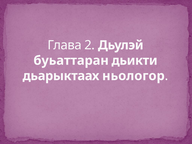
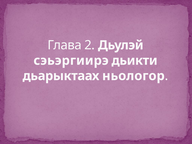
буьаттаран: буьаттаран -> сэьэргиирэ
